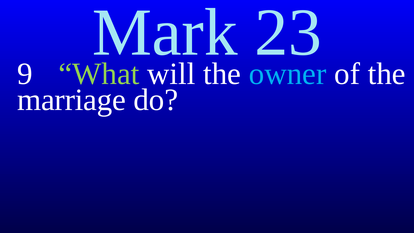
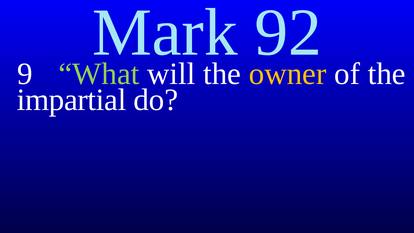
23: 23 -> 92
owner colour: light blue -> yellow
marriage: marriage -> impartial
